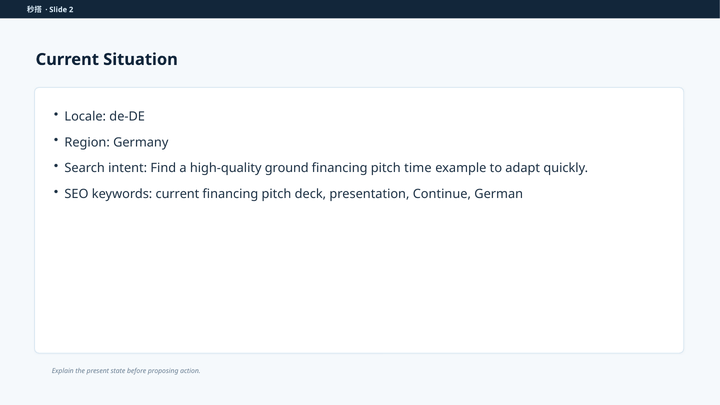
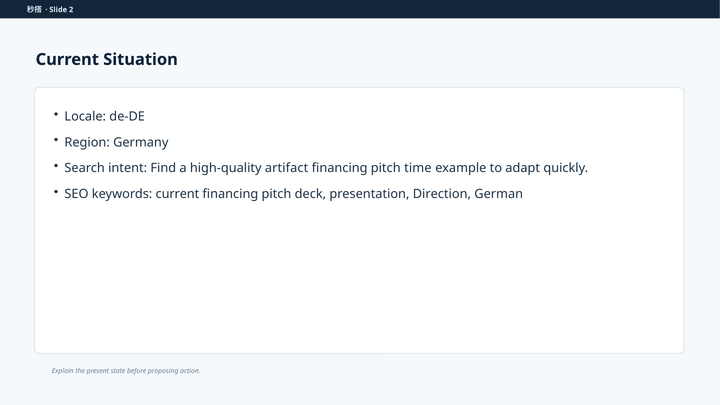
ground: ground -> artifact
Continue: Continue -> Direction
